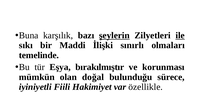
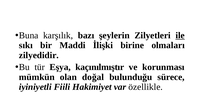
şeylerin underline: present -> none
sınırlı: sınırlı -> birine
temelinde: temelinde -> zilyedidir
bırakılmıştır: bırakılmıştır -> kaçınılmıştır
